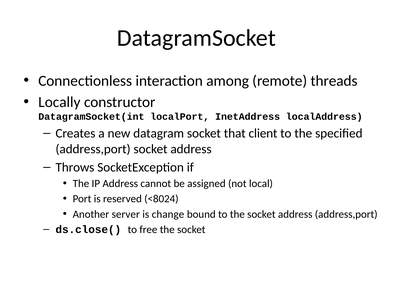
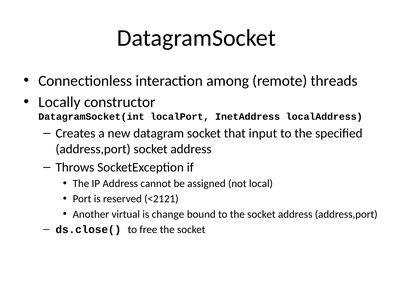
client: client -> input
<8024: <8024 -> <2121
server: server -> virtual
